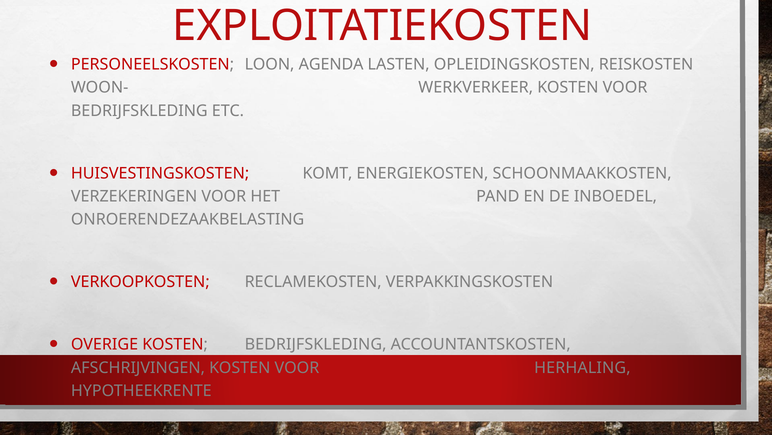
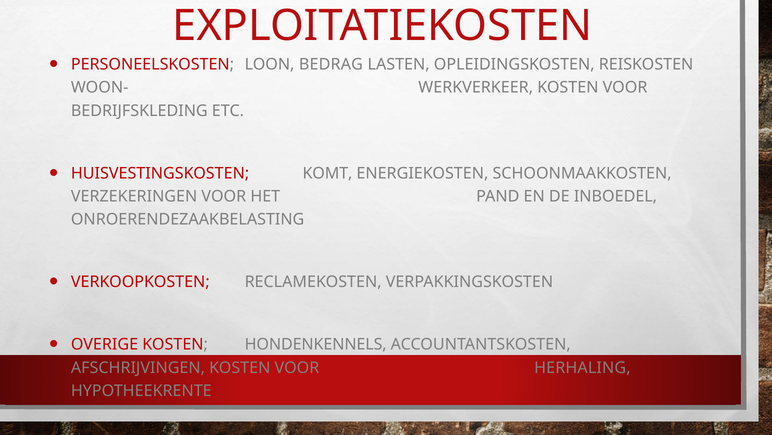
AGENDA: AGENDA -> BEDRAG
KOSTEN BEDRIJFSKLEDING: BEDRIJFSKLEDING -> HONDENKENNELS
